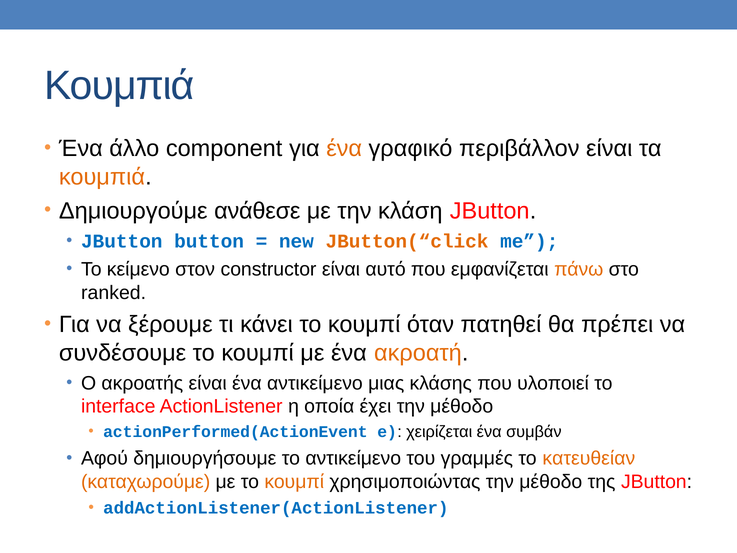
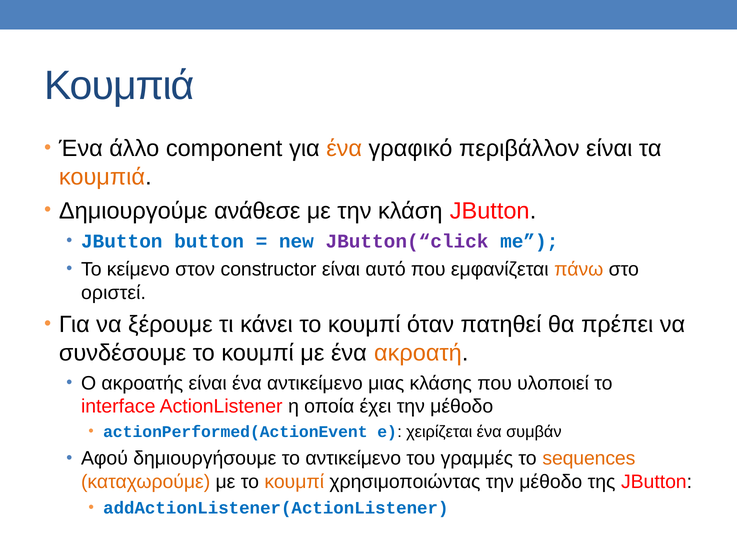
JButton(“click colour: orange -> purple
ranked: ranked -> οριστεί
κατευθείαν: κατευθείαν -> sequences
